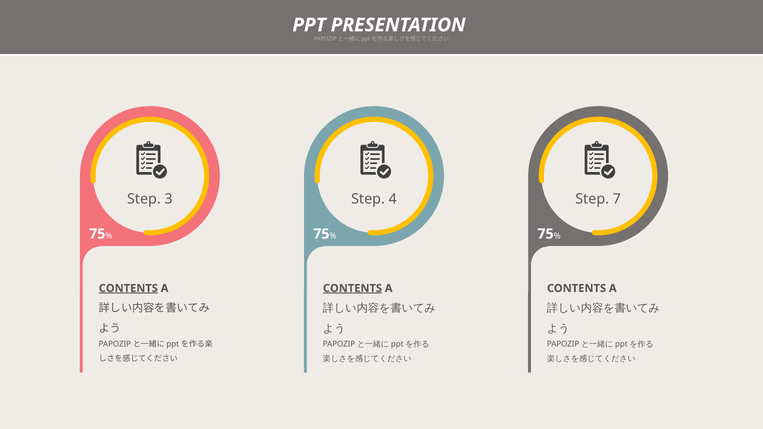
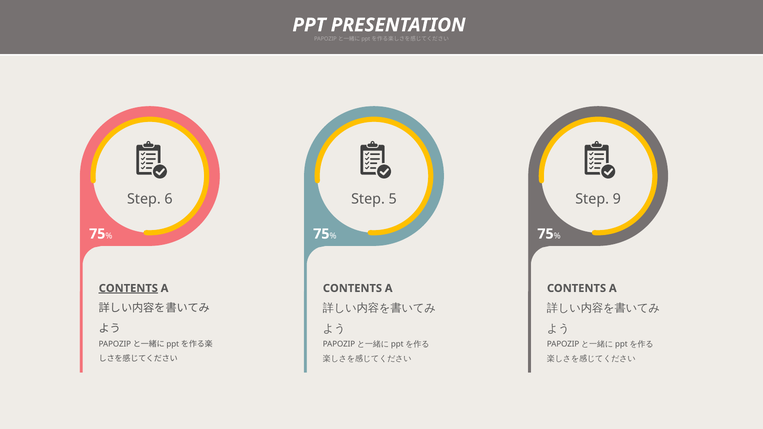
3: 3 -> 6
4: 4 -> 5
7: 7 -> 9
CONTENTS at (352, 288) underline: present -> none
